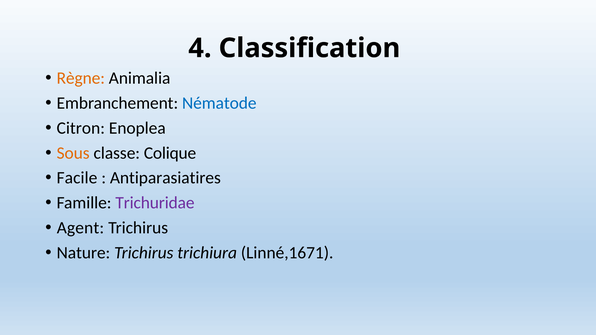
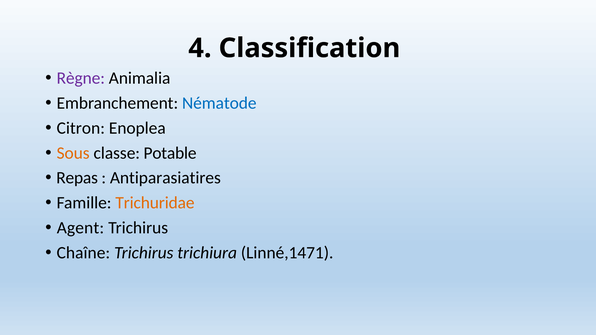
Règne colour: orange -> purple
Colique: Colique -> Potable
Facile: Facile -> Repas
Trichuridae colour: purple -> orange
Nature: Nature -> Chaîne
Linné,1671: Linné,1671 -> Linné,1471
